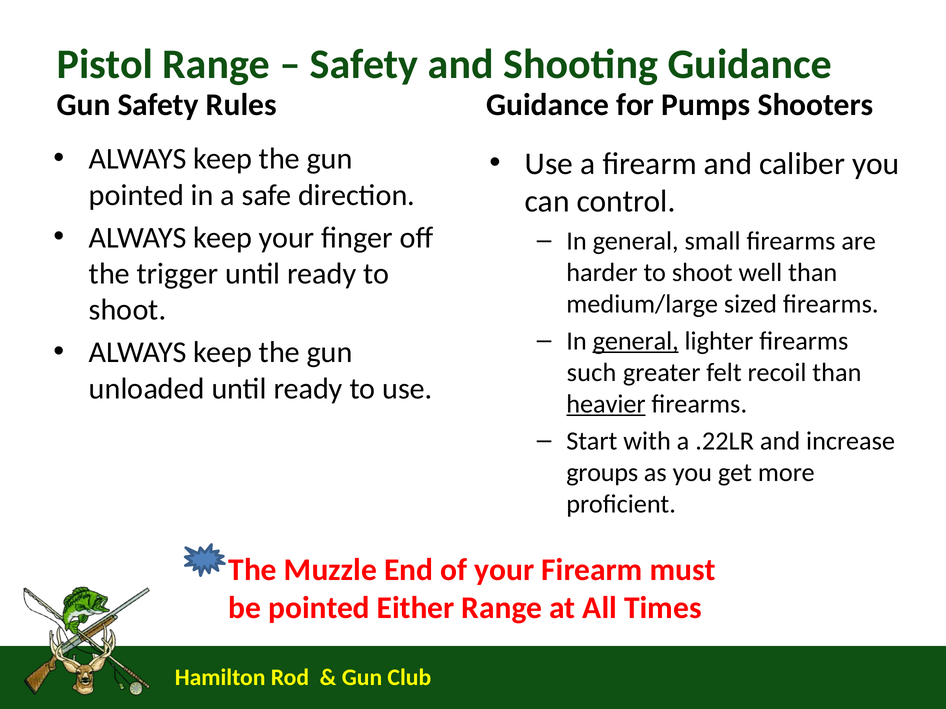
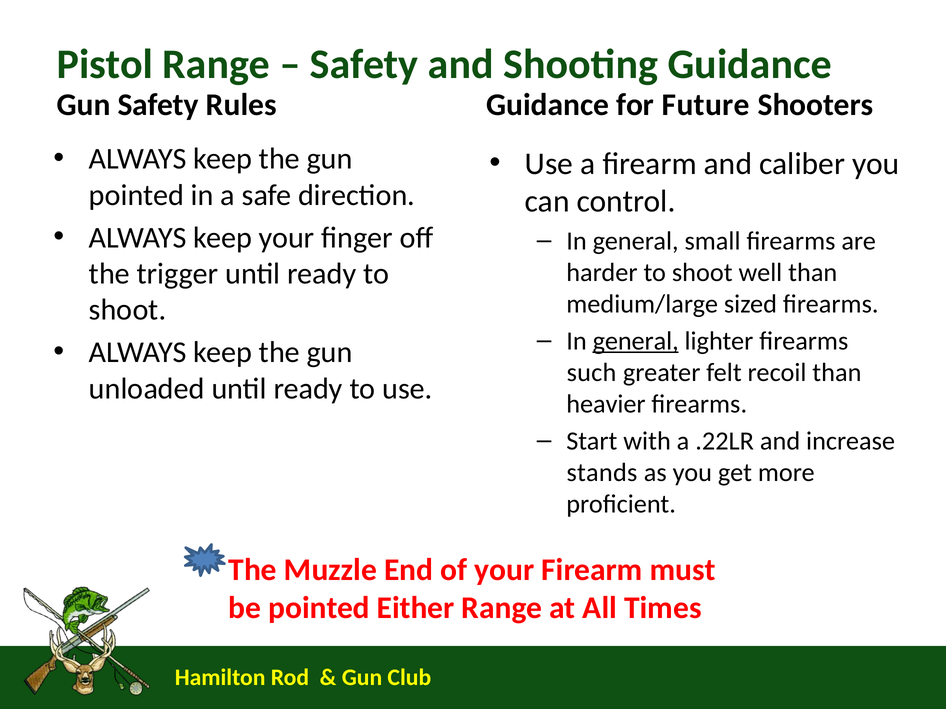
Pumps: Pumps -> Future
heavier underline: present -> none
groups: groups -> stands
